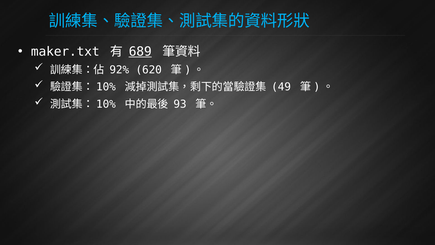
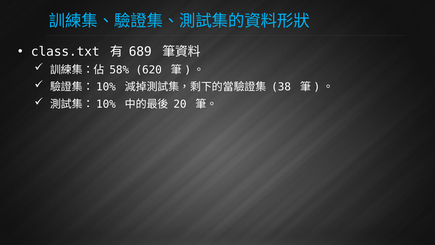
maker.txt: maker.txt -> class.txt
689 underline: present -> none
92%: 92% -> 58%
49: 49 -> 38
93: 93 -> 20
